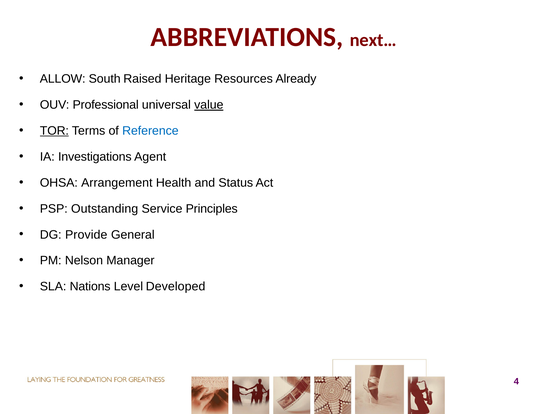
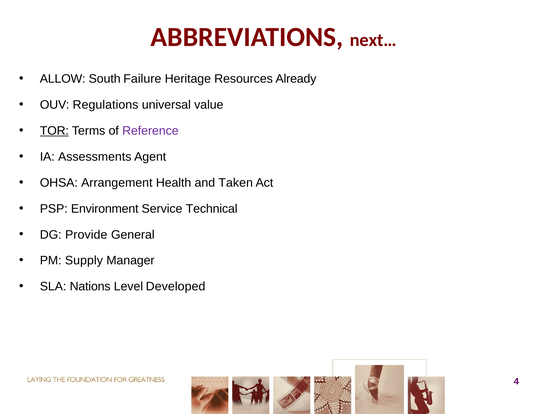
Raised: Raised -> Failure
Professional: Professional -> Regulations
value underline: present -> none
Reference colour: blue -> purple
Investigations: Investigations -> Assessments
Status: Status -> Taken
Outstanding: Outstanding -> Environment
Principles: Principles -> Technical
Nelson: Nelson -> Supply
